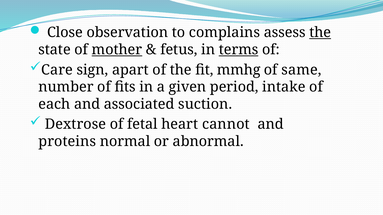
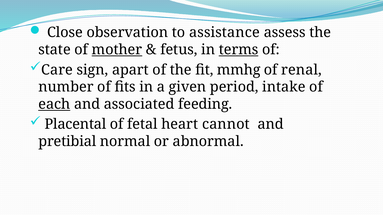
complains: complains -> assistance
the at (320, 33) underline: present -> none
same: same -> renal
each underline: none -> present
suction: suction -> feeding
Dextrose: Dextrose -> Placental
proteins: proteins -> pretibial
